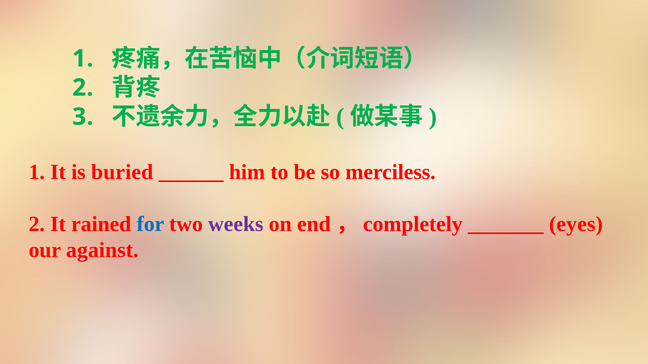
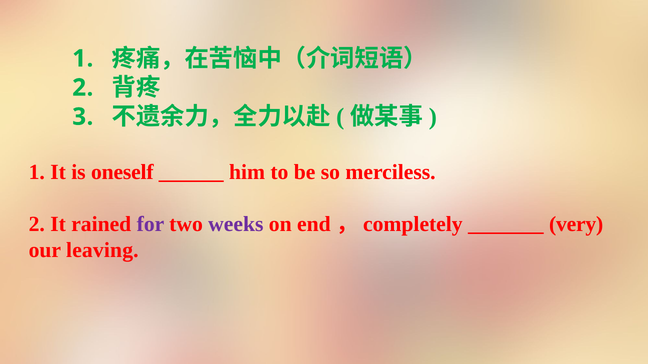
buried: buried -> oneself
for colour: blue -> purple
eyes: eyes -> very
against: against -> leaving
